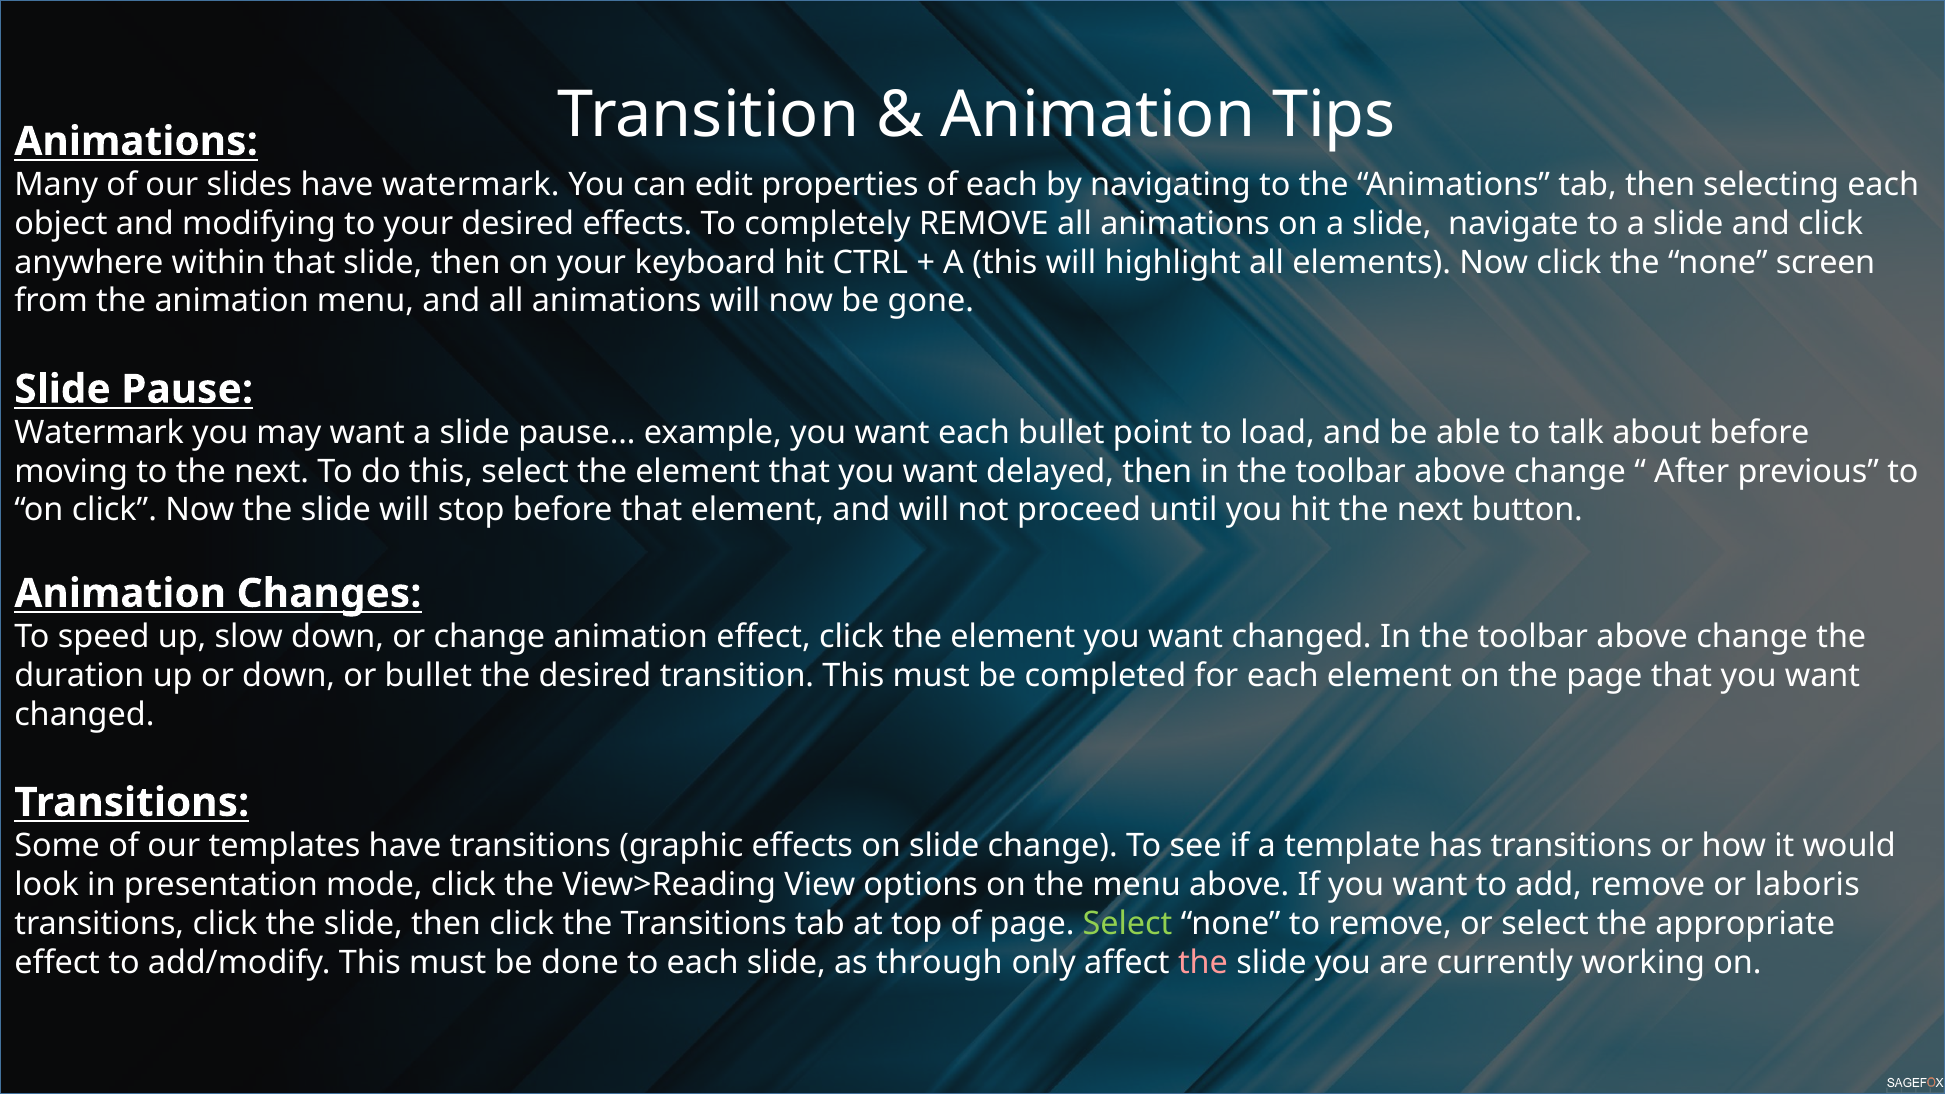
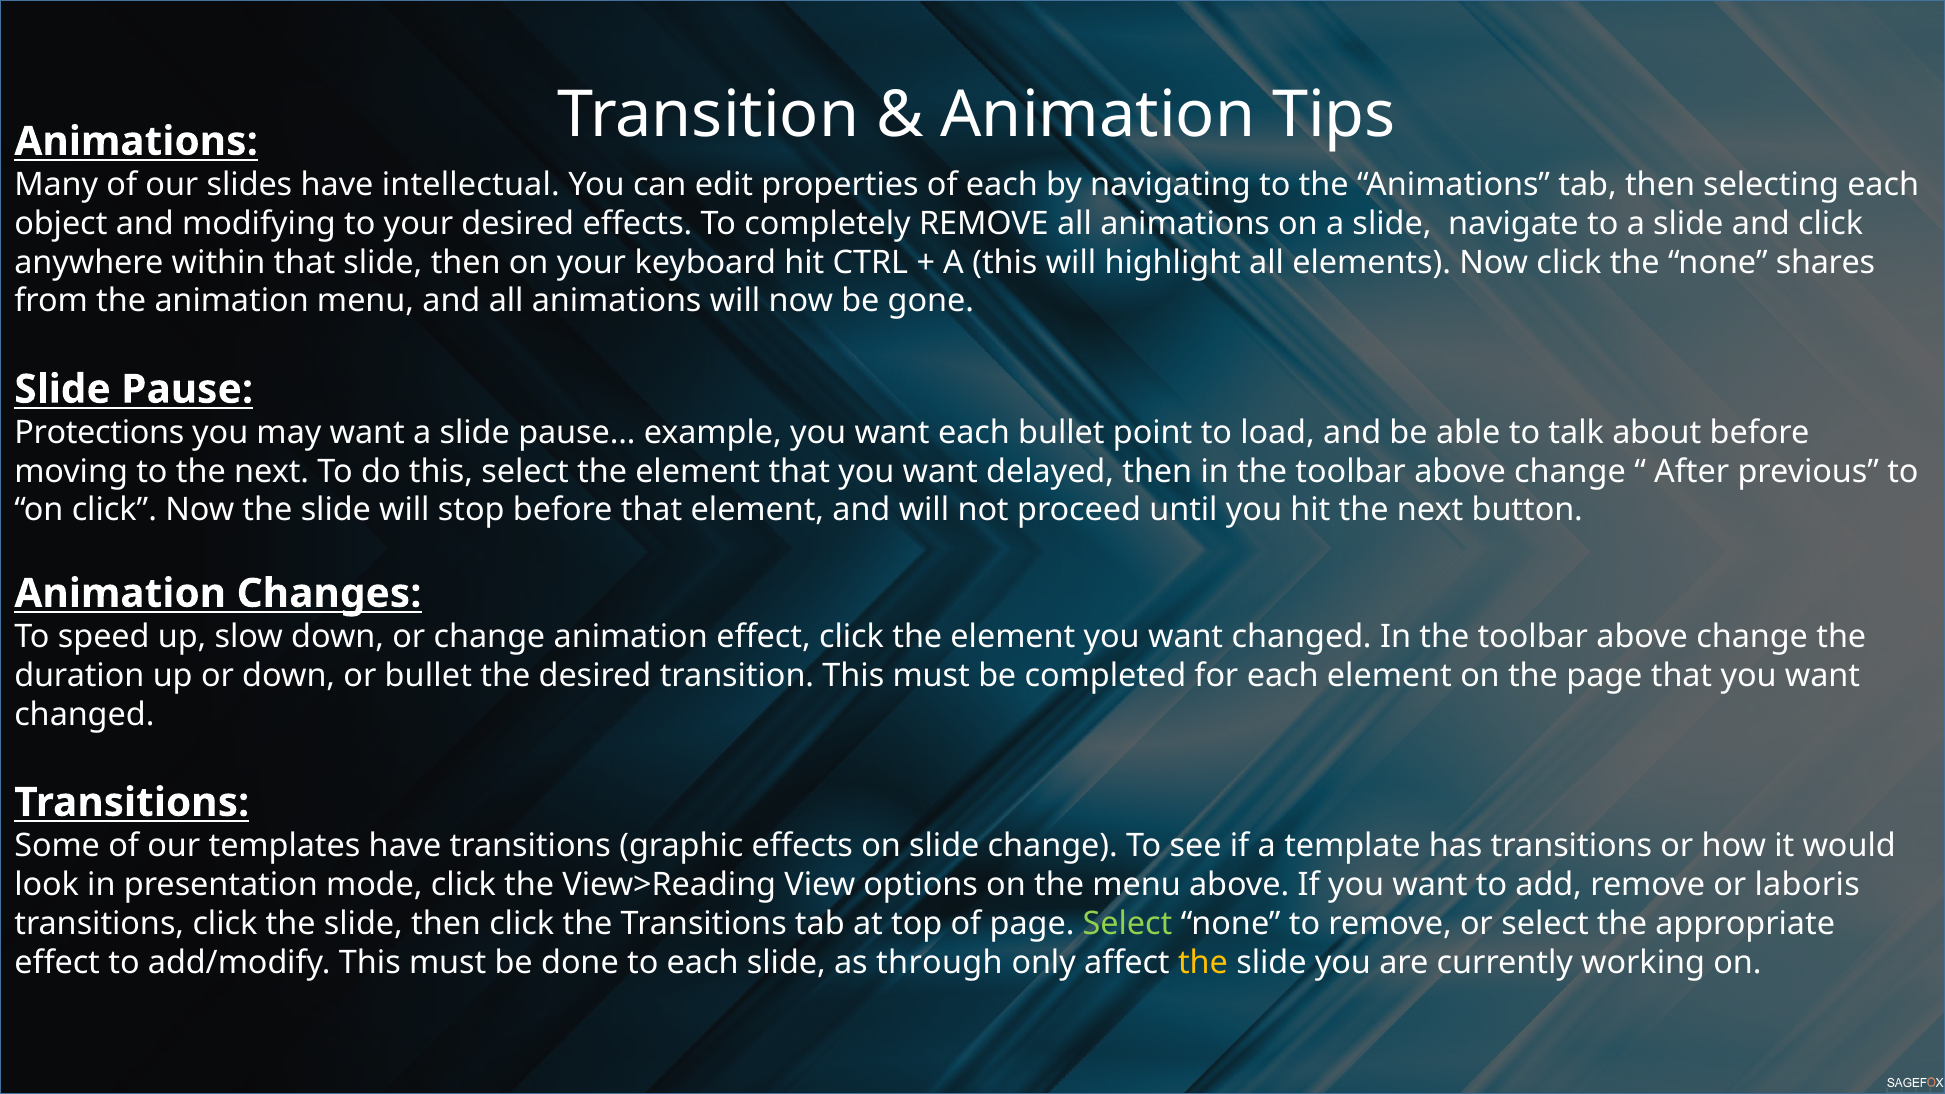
have watermark: watermark -> intellectual
screen: screen -> shares
Watermark at (99, 433): Watermark -> Protections
the at (1203, 962) colour: pink -> yellow
